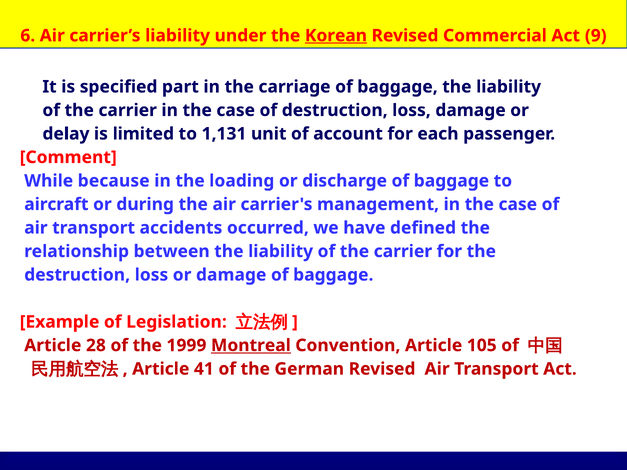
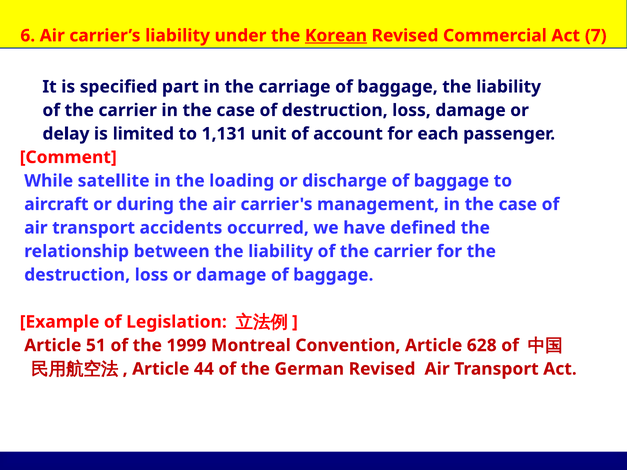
9: 9 -> 7
because: because -> satellite
28: 28 -> 51
Montreal underline: present -> none
105: 105 -> 628
41: 41 -> 44
